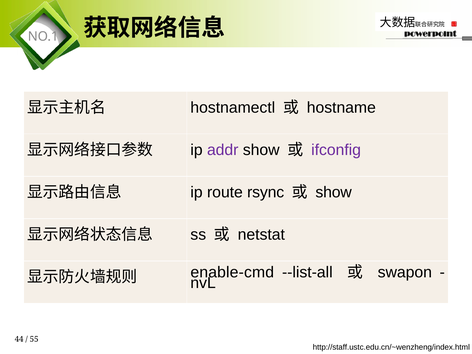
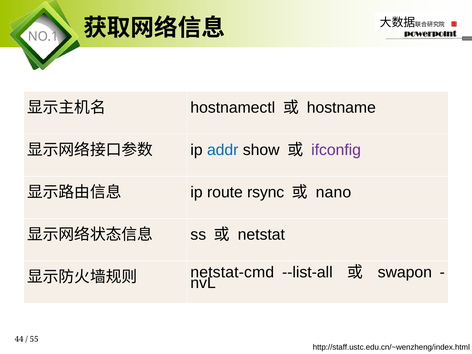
addr colour: purple -> blue
show at (334, 192): show -> nano
enable-cmd: enable-cmd -> netstat-cmd
